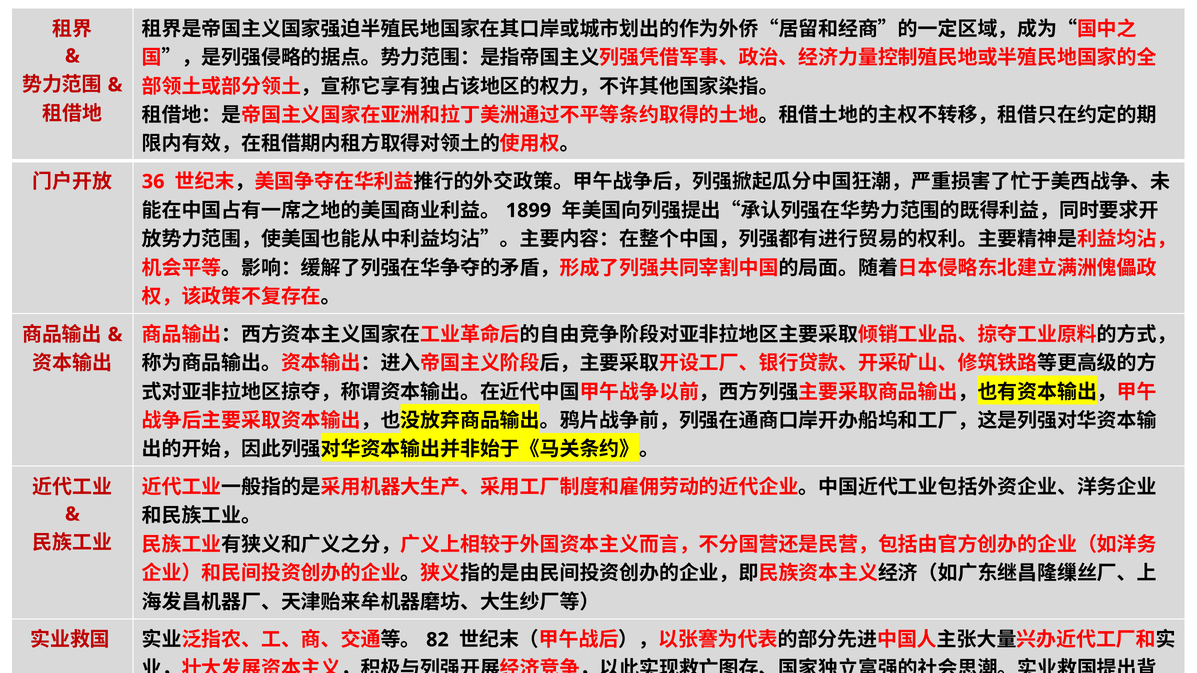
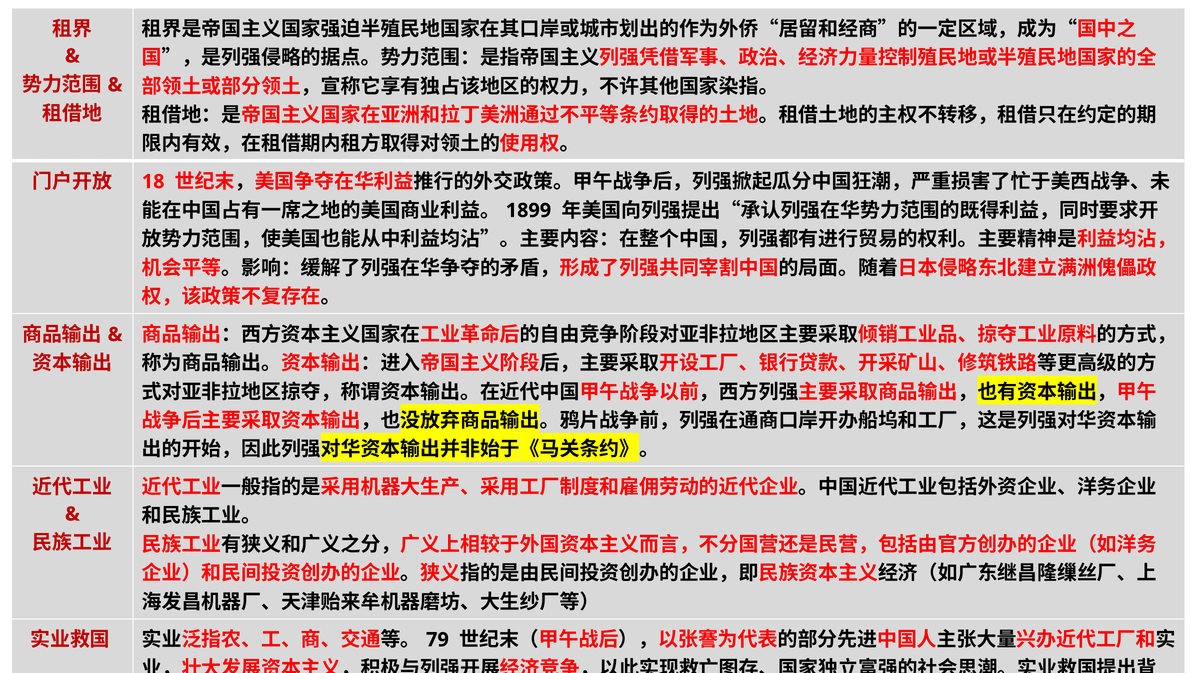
36: 36 -> 18
82: 82 -> 79
